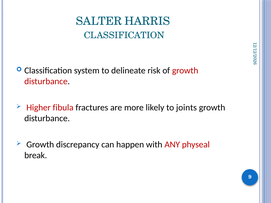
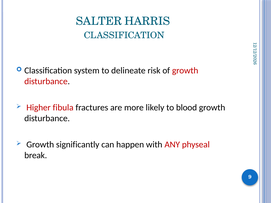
joints: joints -> blood
discrepancy: discrepancy -> significantly
